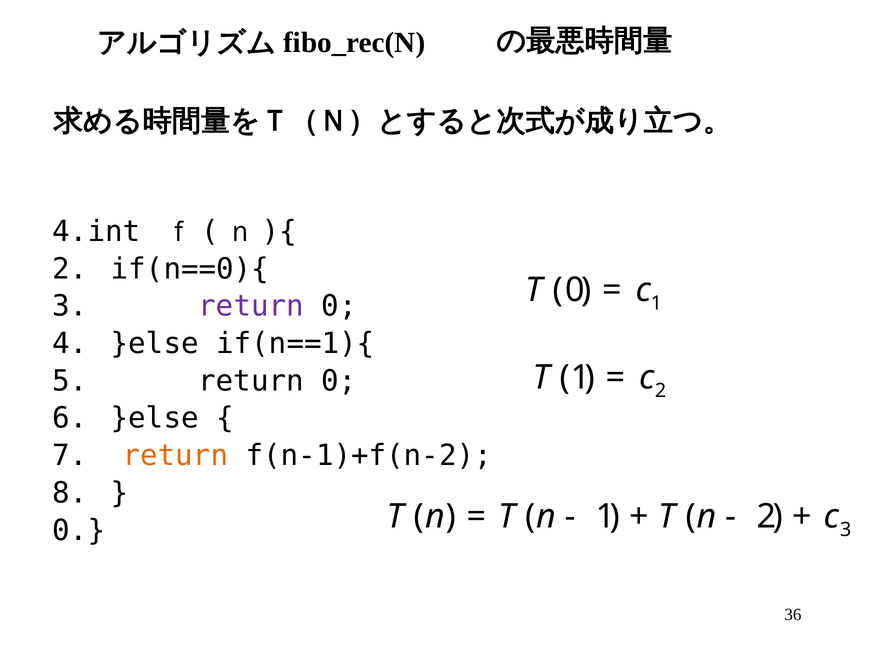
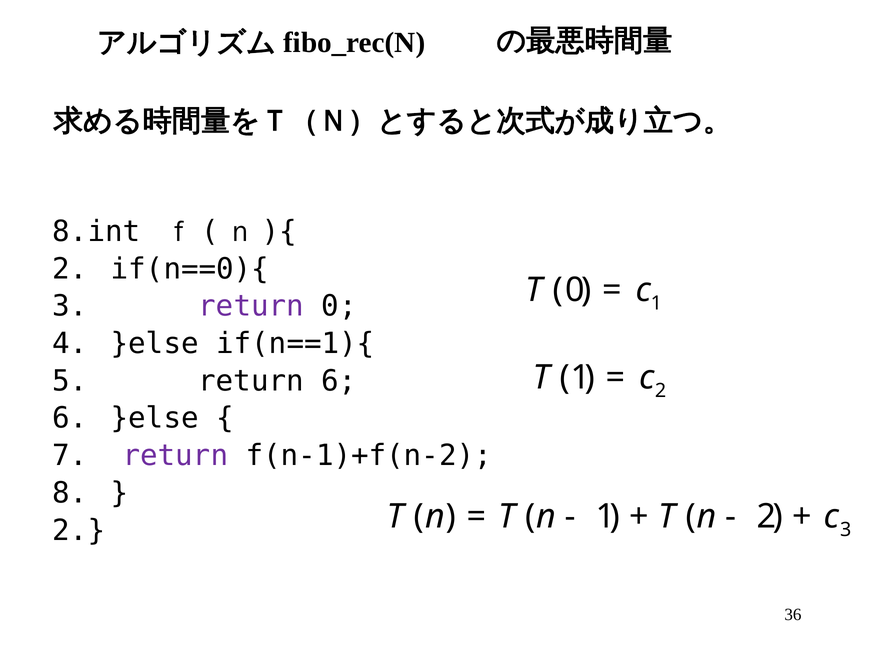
4.int: 4.int -> 8.int
5 return 0: 0 -> 6
return at (175, 456) colour: orange -> purple
0 at (79, 530): 0 -> 2
